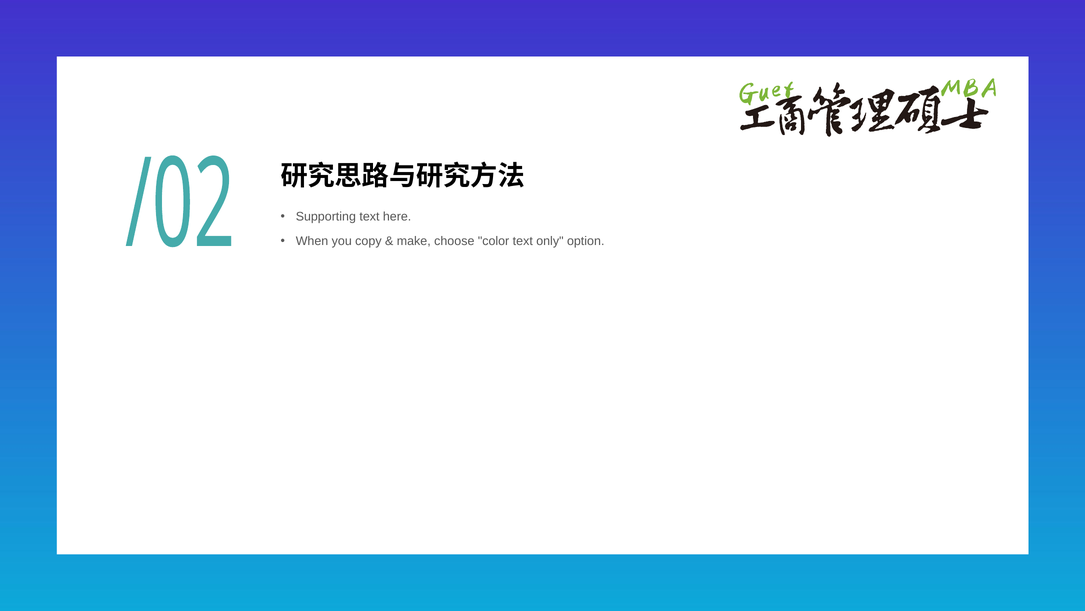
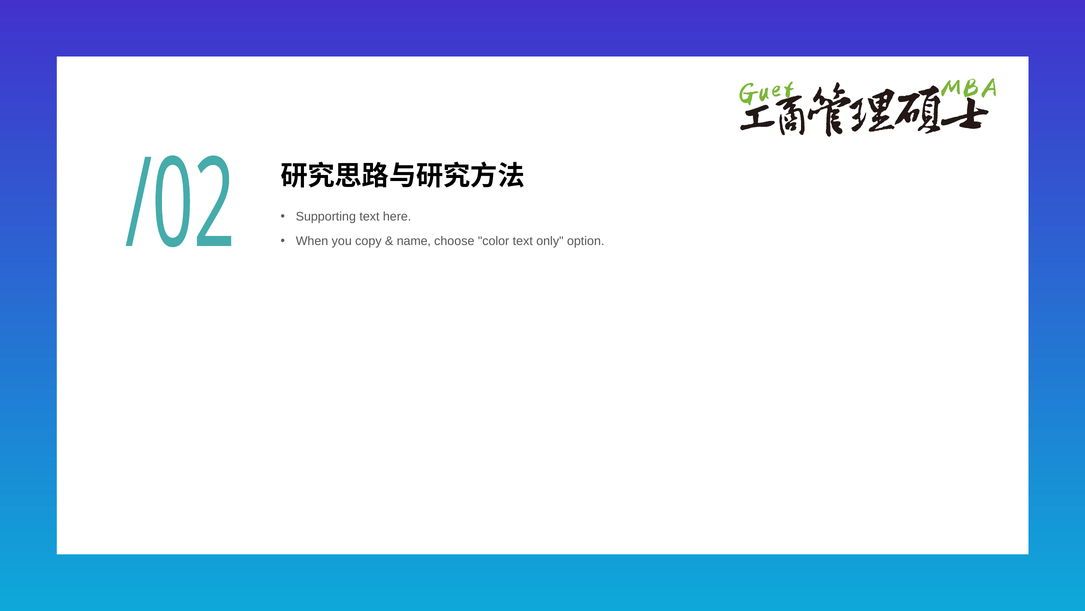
make: make -> name
